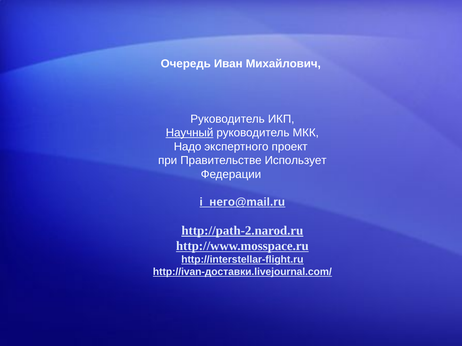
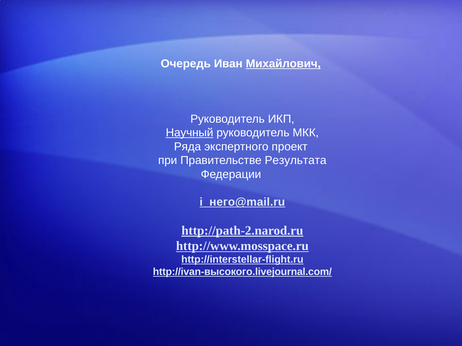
Михайлович underline: none -> present
Надо: Надо -> Ряда
Использует: Использует -> Результата
http://ivan-доставки.livejournal.com/: http://ivan-доставки.livejournal.com/ -> http://ivan-высокого.livejournal.com/
